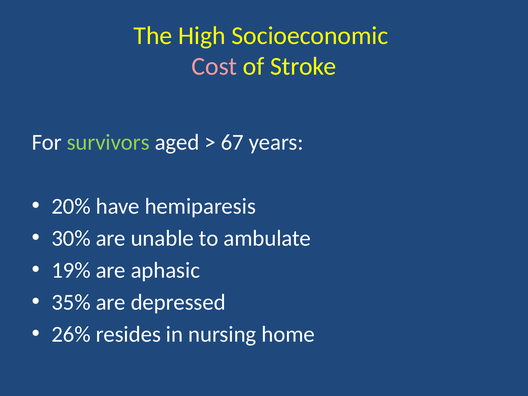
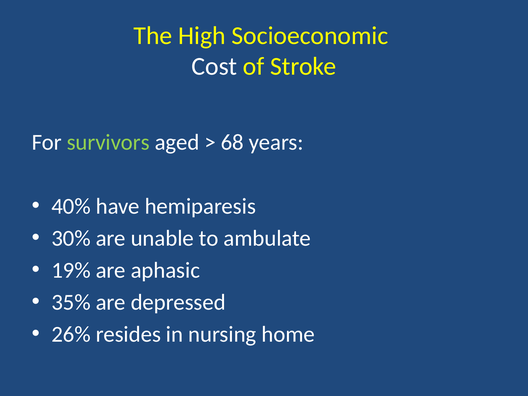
Cost colour: pink -> white
67: 67 -> 68
20%: 20% -> 40%
